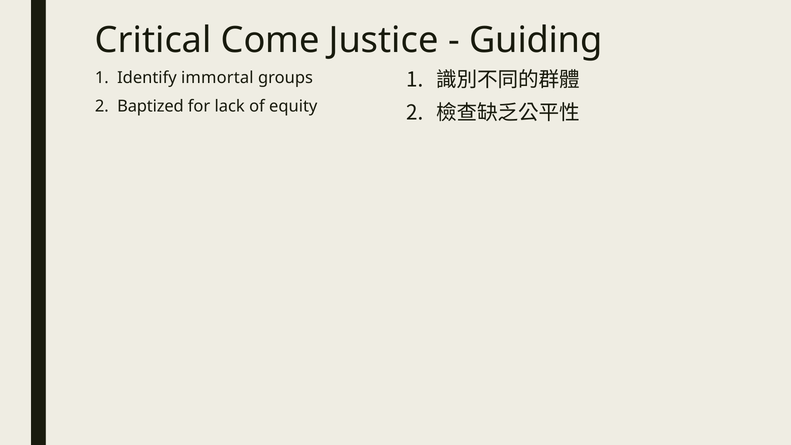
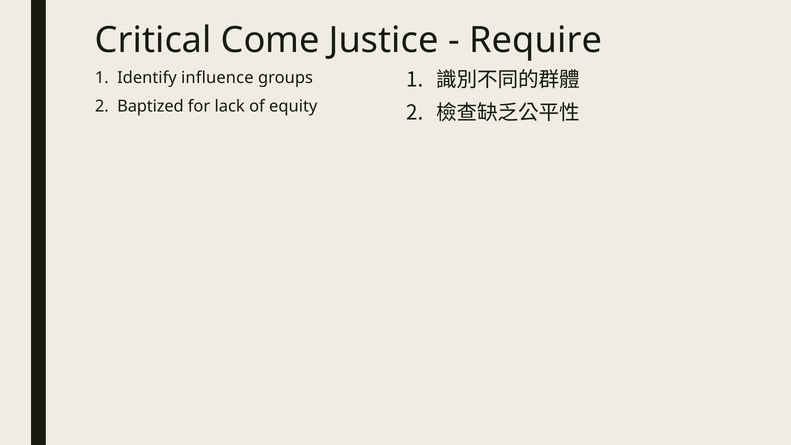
Guiding: Guiding -> Require
immortal: immortal -> influence
